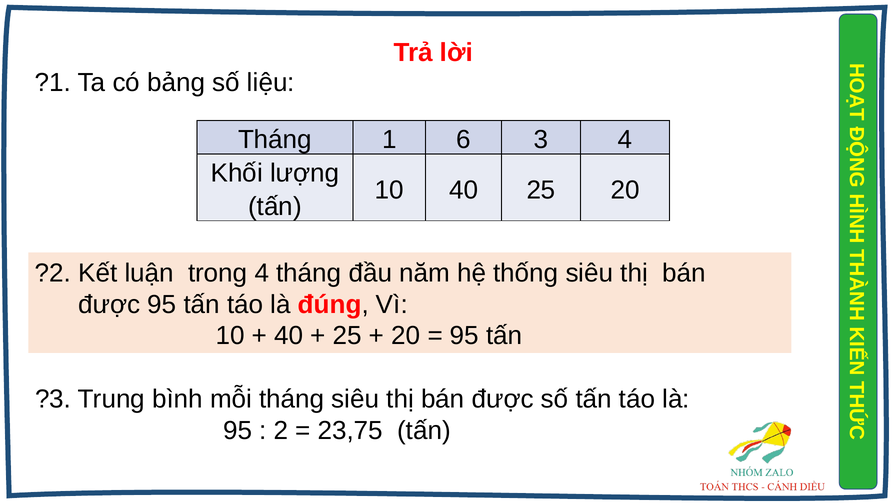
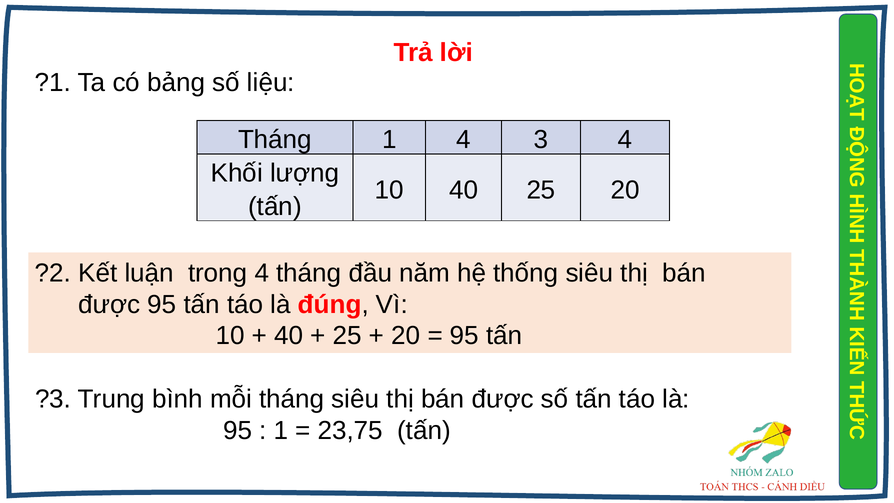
1 6: 6 -> 4
2 at (281, 430): 2 -> 1
